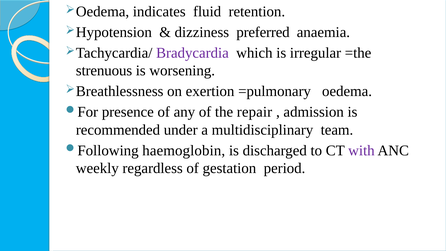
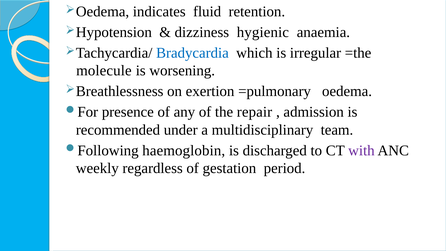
preferred: preferred -> hygienic
Bradycardia colour: purple -> blue
strenuous: strenuous -> molecule
